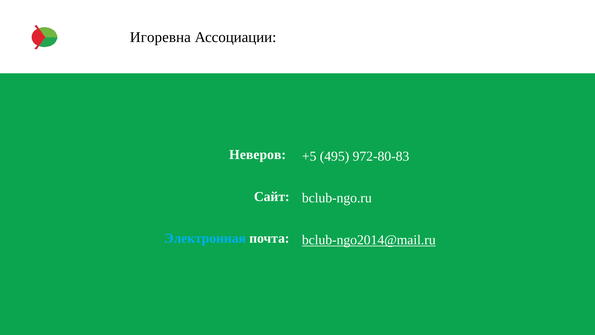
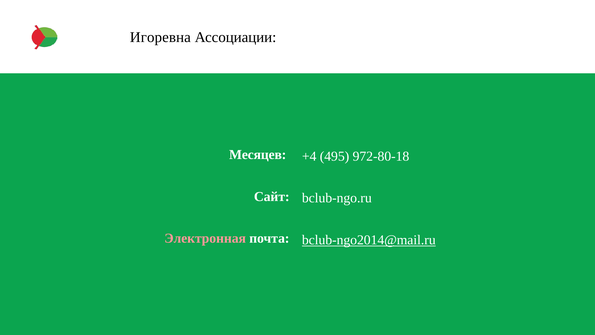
Неверов: Неверов -> Месяцев
+5: +5 -> +4
972-80-83: 972-80-83 -> 972-80-18
Электронная colour: light blue -> pink
